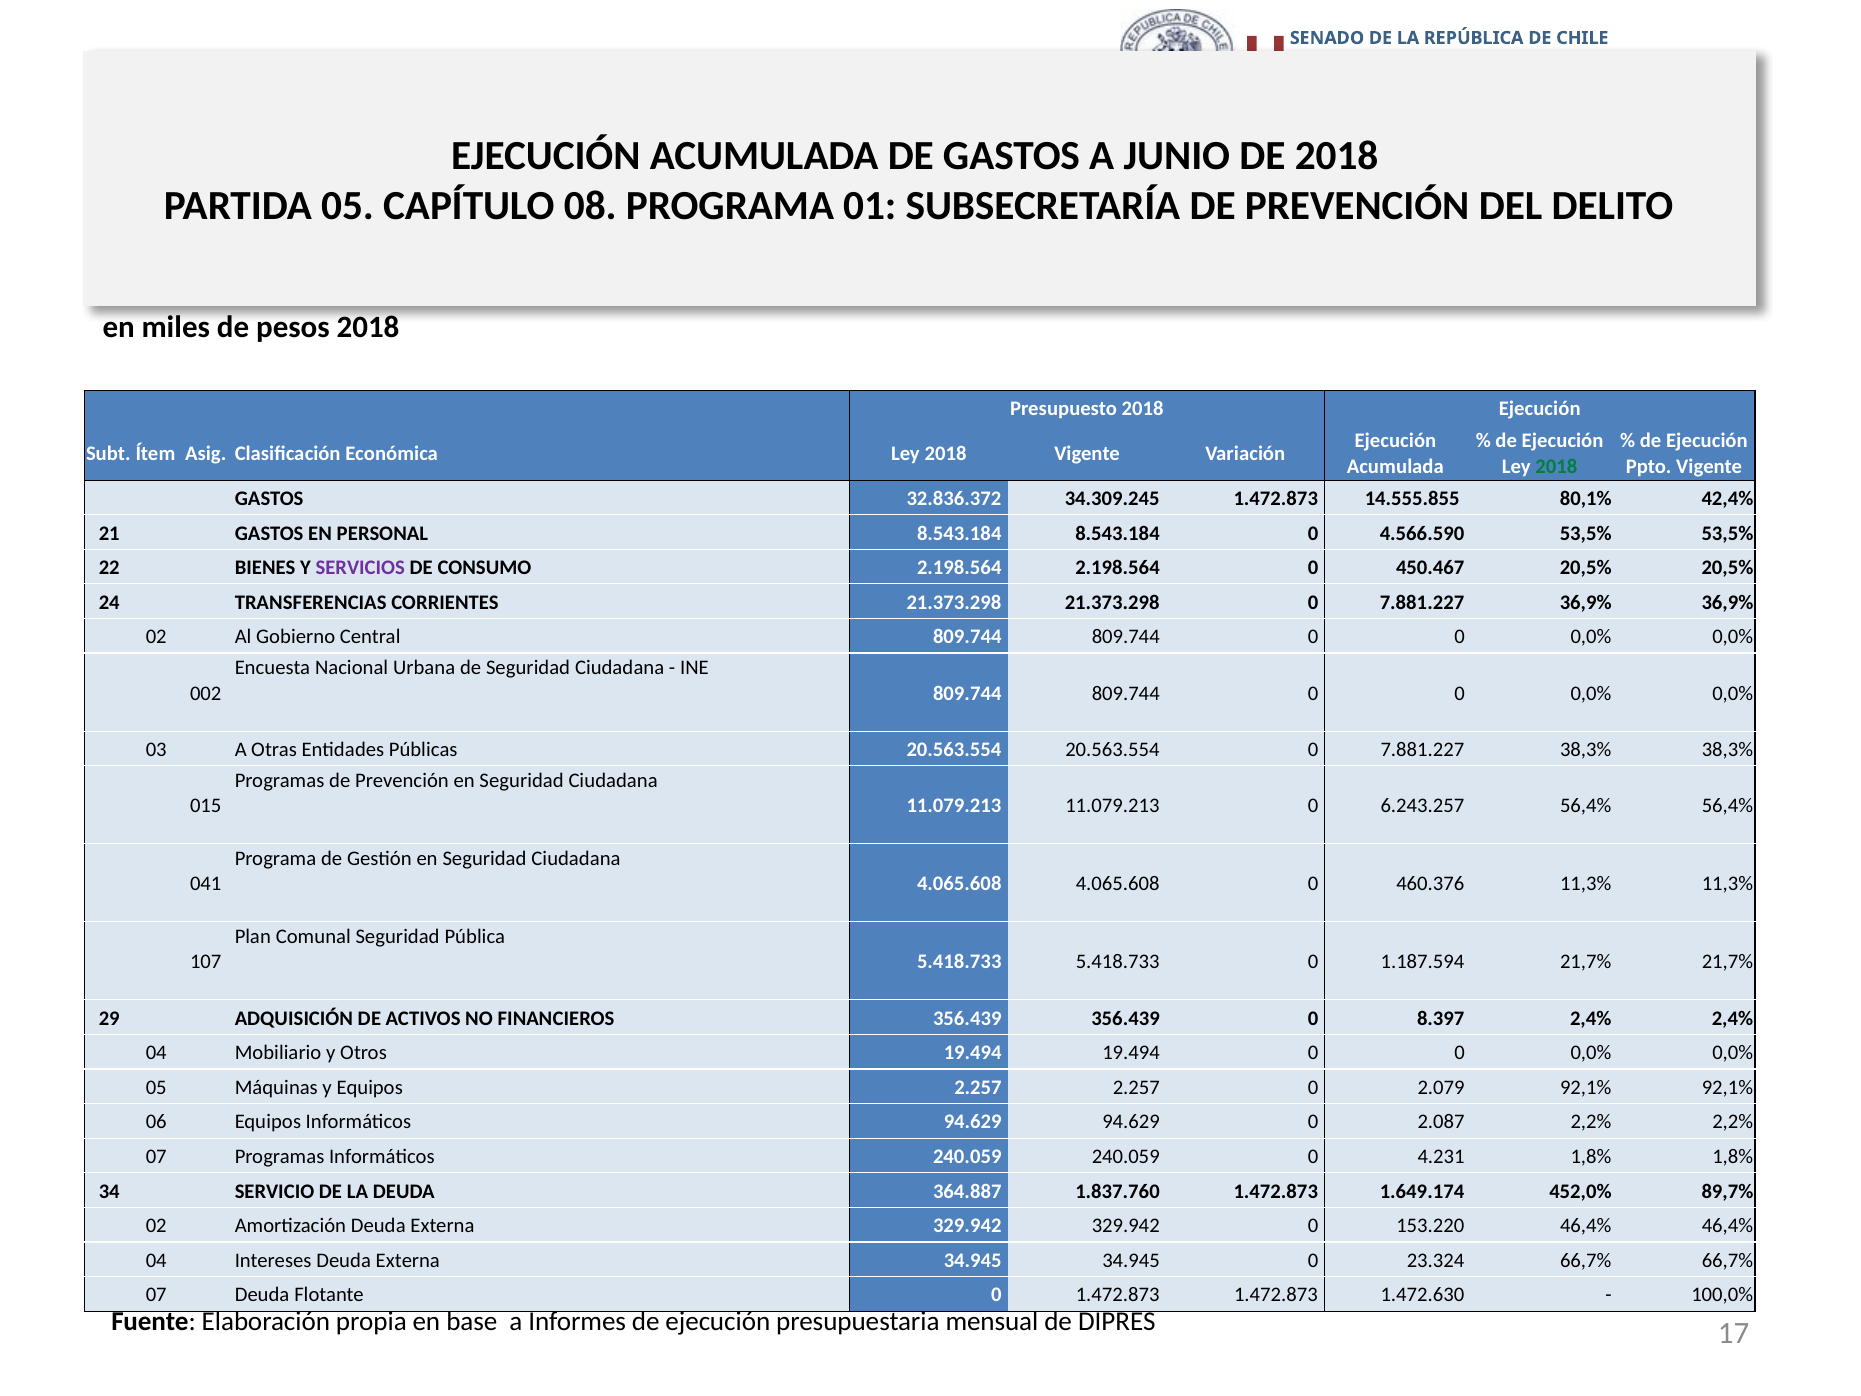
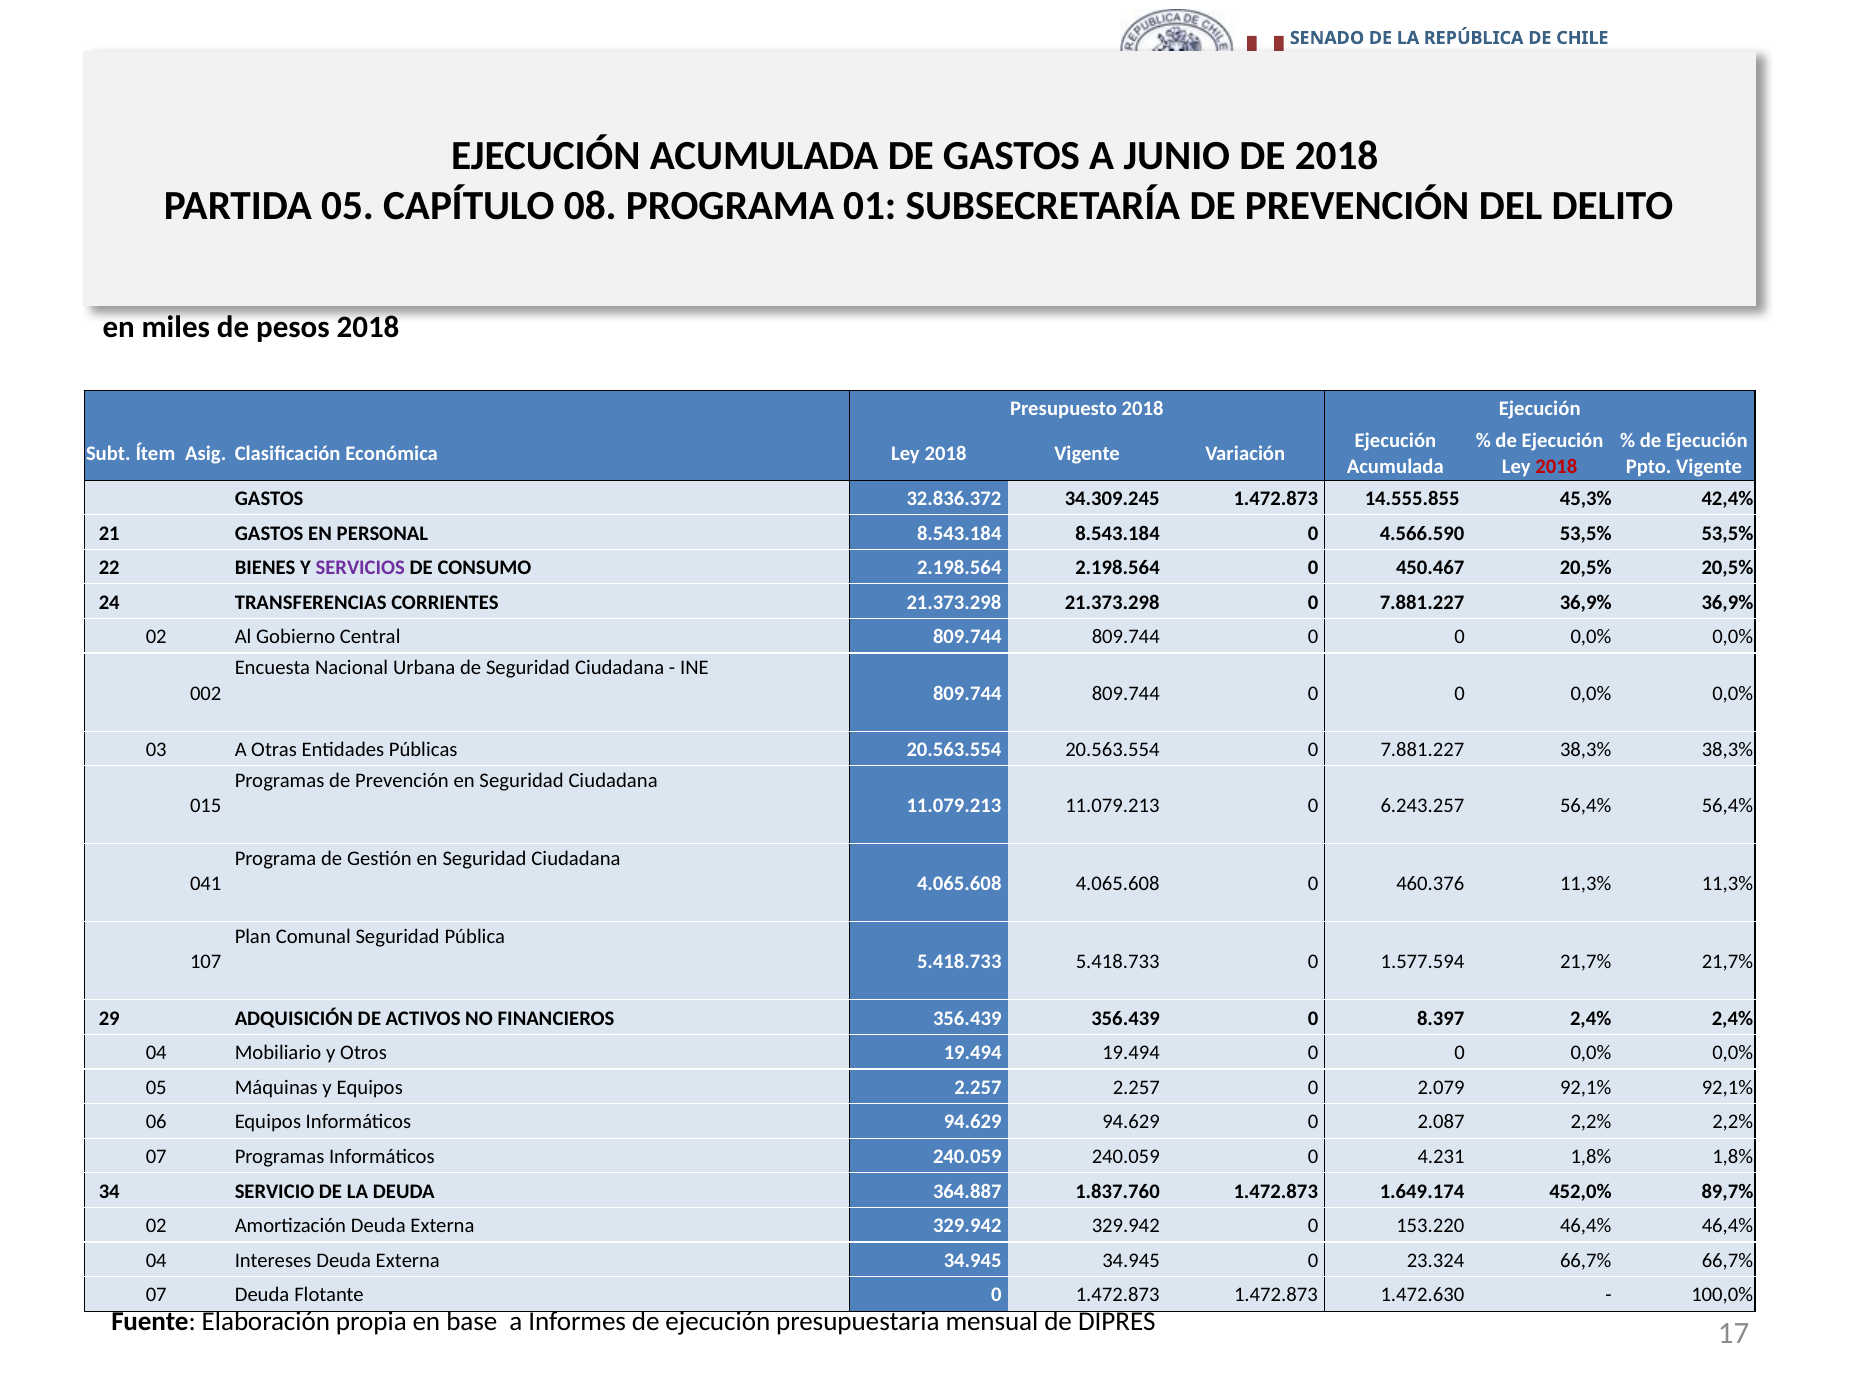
2018 at (1556, 466) colour: green -> red
80,1%: 80,1% -> 45,3%
1.187.594: 1.187.594 -> 1.577.594
